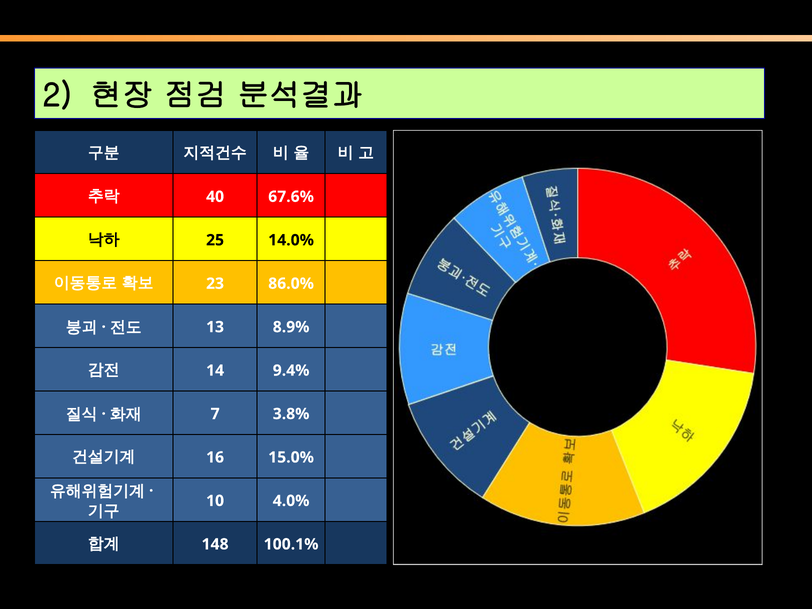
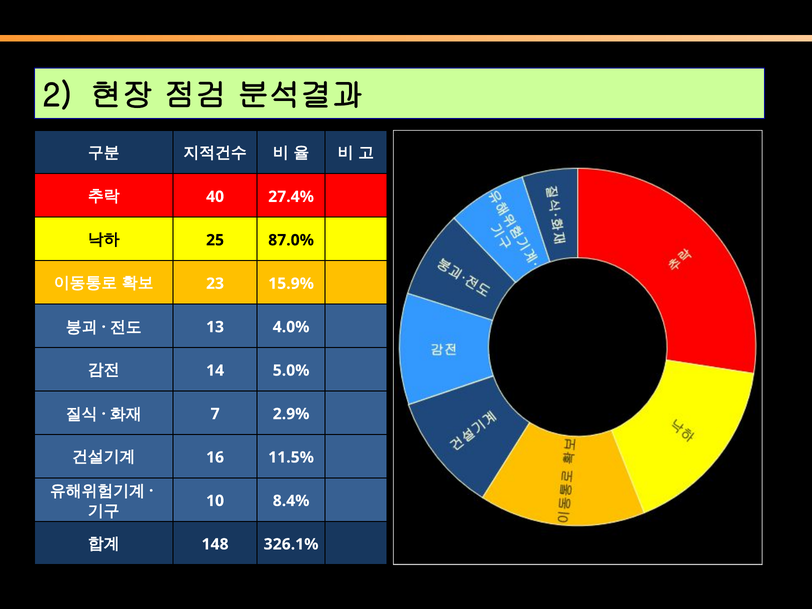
67.6%: 67.6% -> 27.4%
14.0%: 14.0% -> 87.0%
86.0%: 86.0% -> 15.9%
8.9%: 8.9% -> 4.0%
9.4%: 9.4% -> 5.0%
3.8%: 3.8% -> 2.9%
15.0%: 15.0% -> 11.5%
4.0%: 4.0% -> 8.4%
100.1%: 100.1% -> 326.1%
